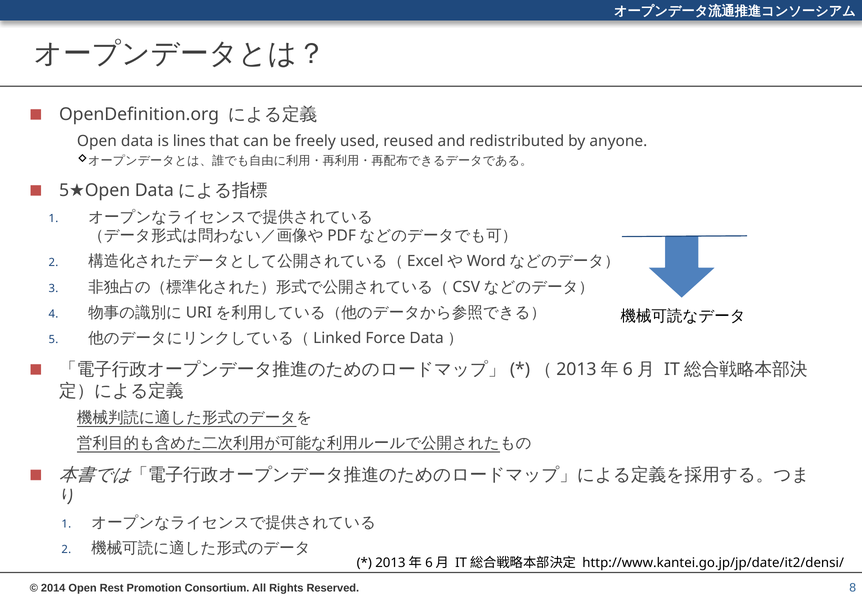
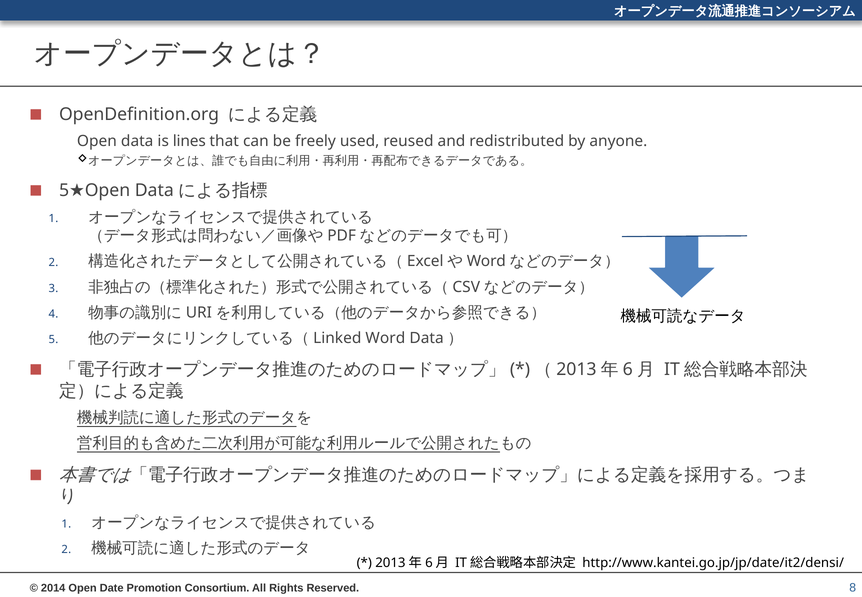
Force: Force -> Word
Rest: Rest -> Date
